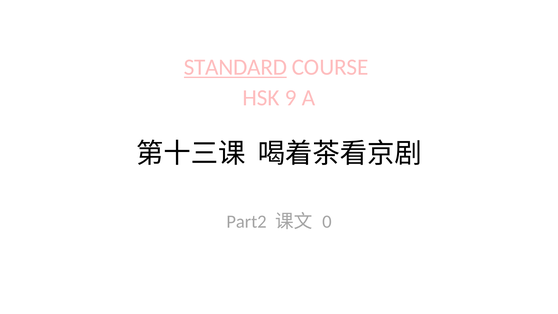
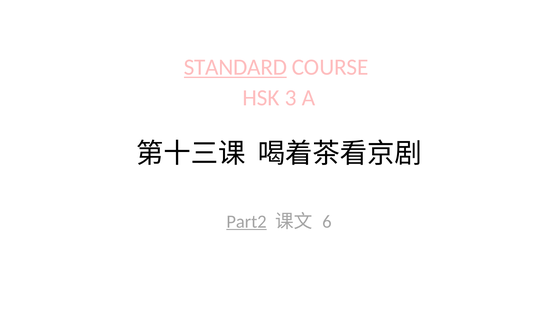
9: 9 -> 3
Part2 underline: none -> present
0: 0 -> 6
